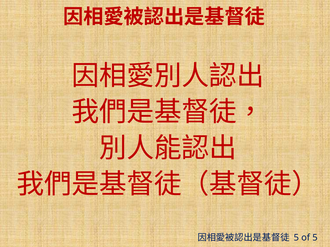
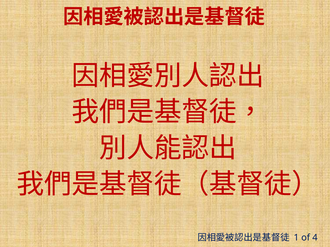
5 at (296, 238): 5 -> 1
of 5: 5 -> 4
